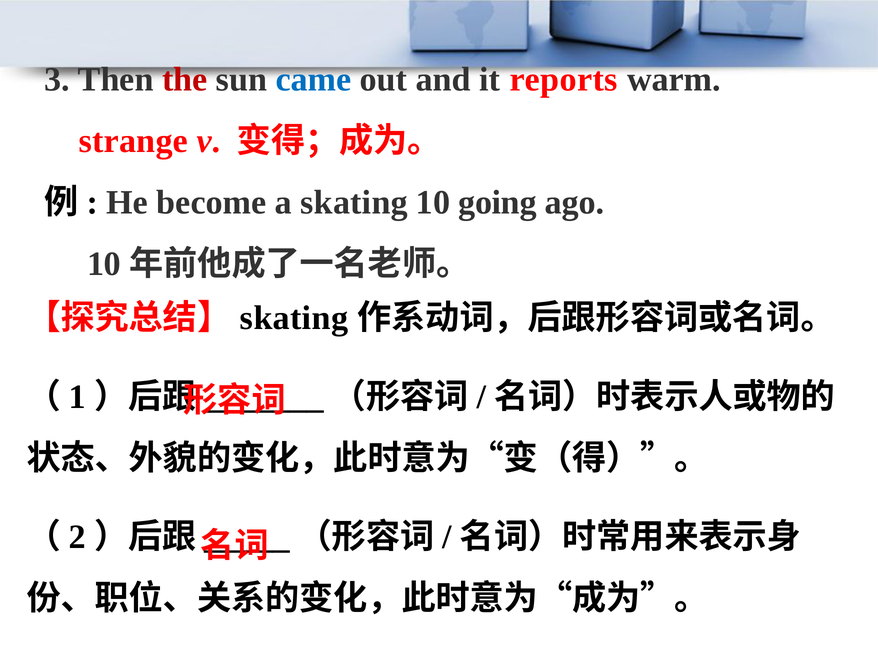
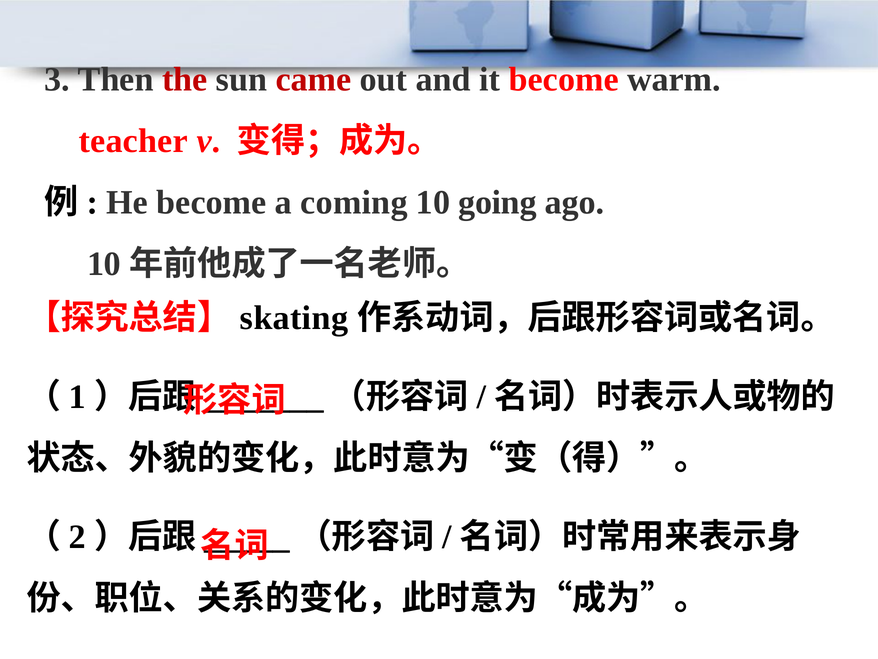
came colour: blue -> red
it reports: reports -> become
strange: strange -> teacher
a skating: skating -> coming
